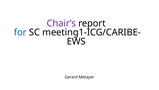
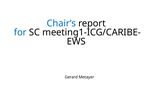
Chair’s colour: purple -> blue
